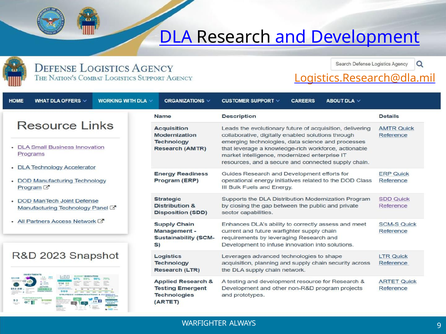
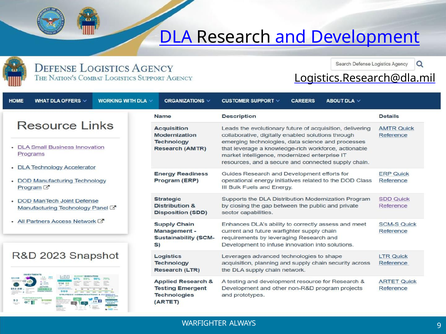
Logistics.Research@dla.mil colour: orange -> black
